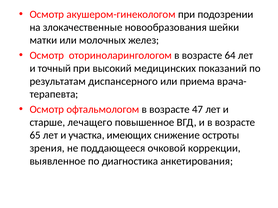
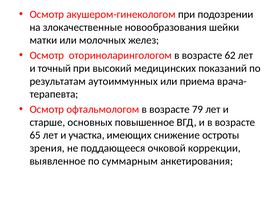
64: 64 -> 62
диспансерного: диспансерного -> аутоиммунных
47: 47 -> 79
лечащего: лечащего -> основных
диагностика: диагностика -> суммарным
